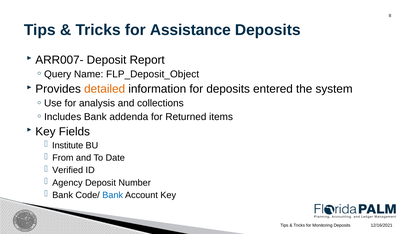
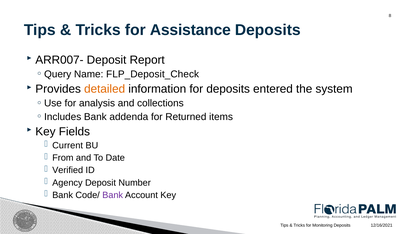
FLP_Deposit_Object: FLP_Deposit_Object -> FLP_Deposit_Check
Institute: Institute -> Current
Bank at (113, 195) colour: blue -> purple
